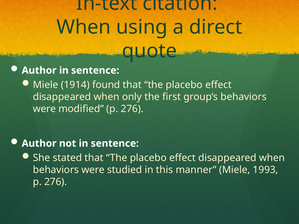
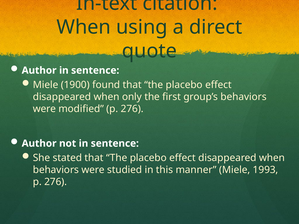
1914: 1914 -> 1900
